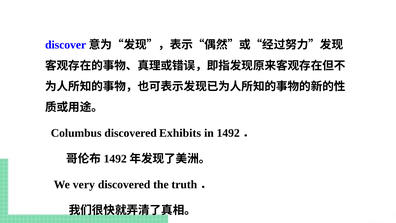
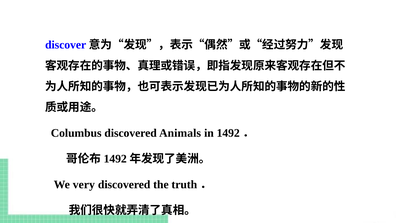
Exhibits: Exhibits -> Animals
